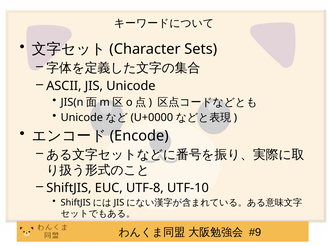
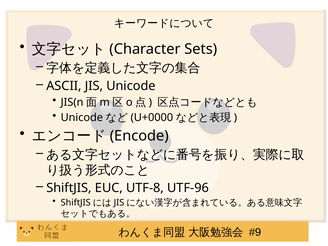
UTF-10: UTF-10 -> UTF-96
